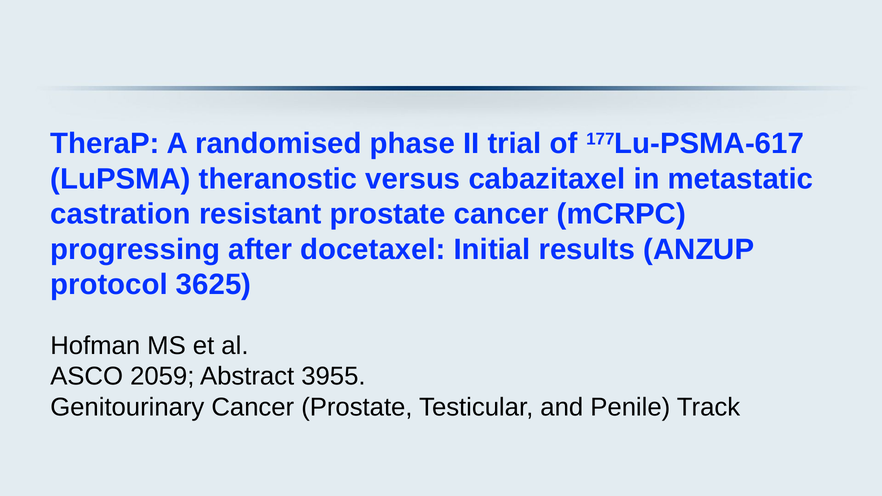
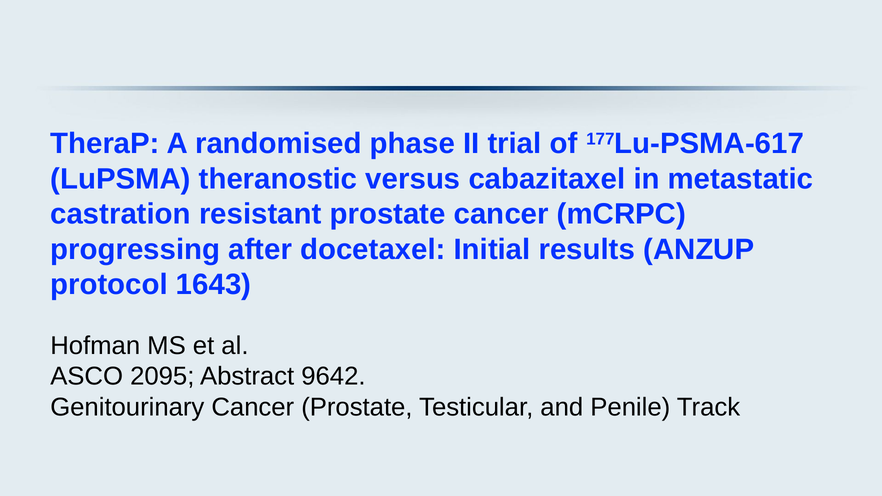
3625: 3625 -> 1643
2059: 2059 -> 2095
3955: 3955 -> 9642
